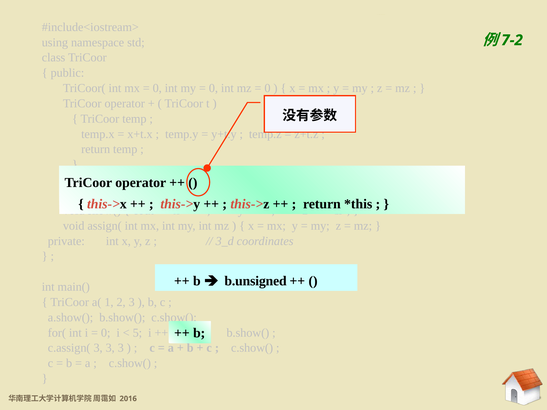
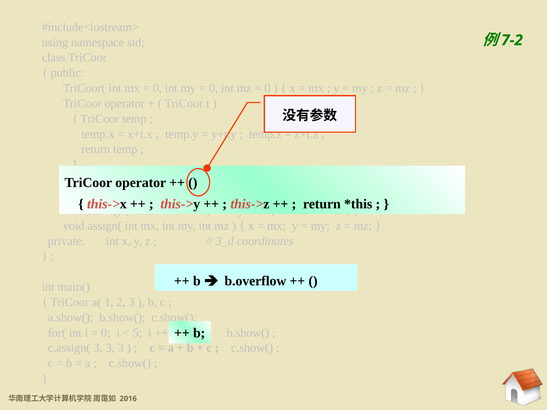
b.unsigned: b.unsigned -> b.overflow
